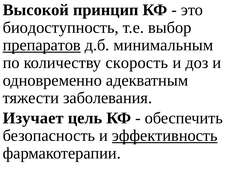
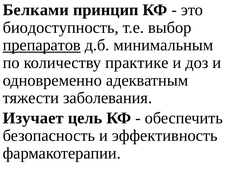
Высокой: Высокой -> Белками
скорость: скорость -> практике
эффективность underline: present -> none
